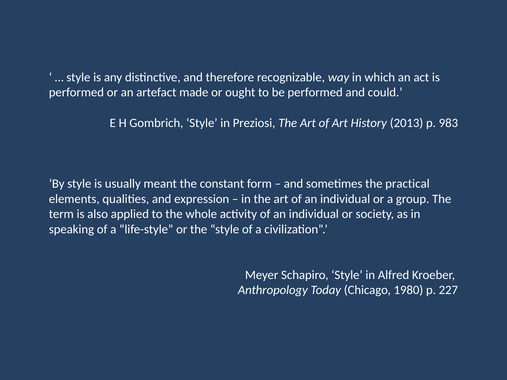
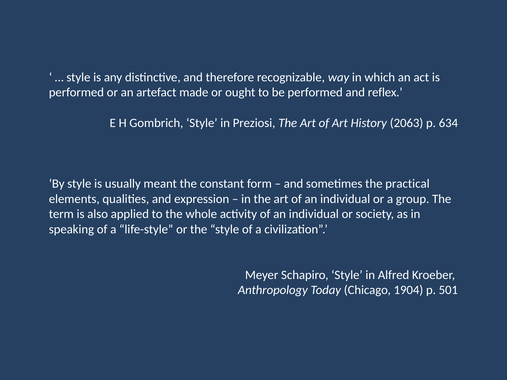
could: could -> reflex
2013: 2013 -> 2063
983: 983 -> 634
1980: 1980 -> 1904
227: 227 -> 501
